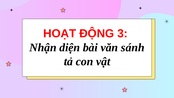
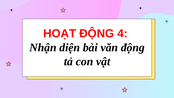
3: 3 -> 4
văn sánh: sánh -> động
